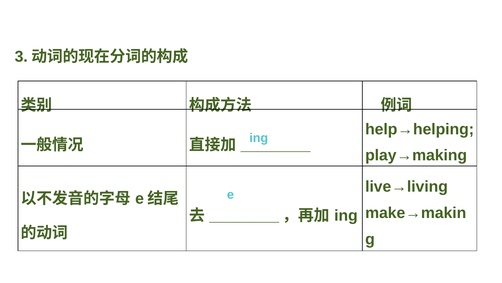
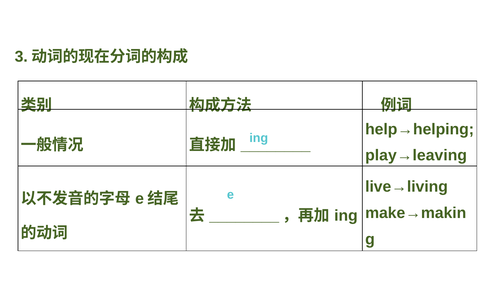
play→making: play→making -> play→leaving
